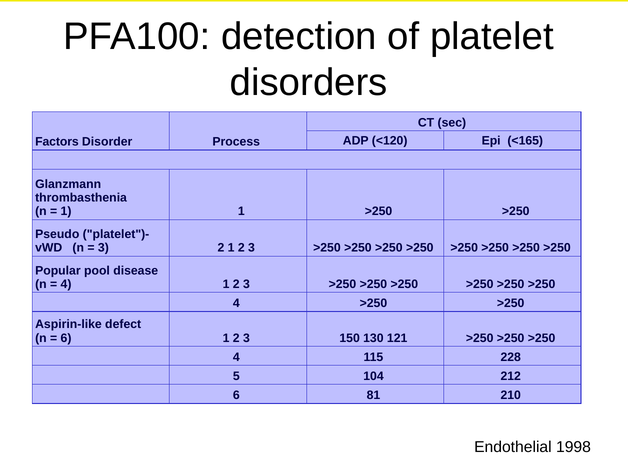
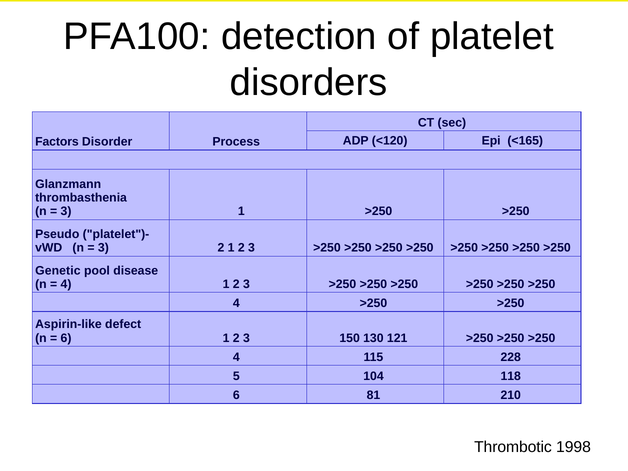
1 at (66, 211): 1 -> 3
Popular: Popular -> Genetic
212: 212 -> 118
Endothelial: Endothelial -> Thrombotic
